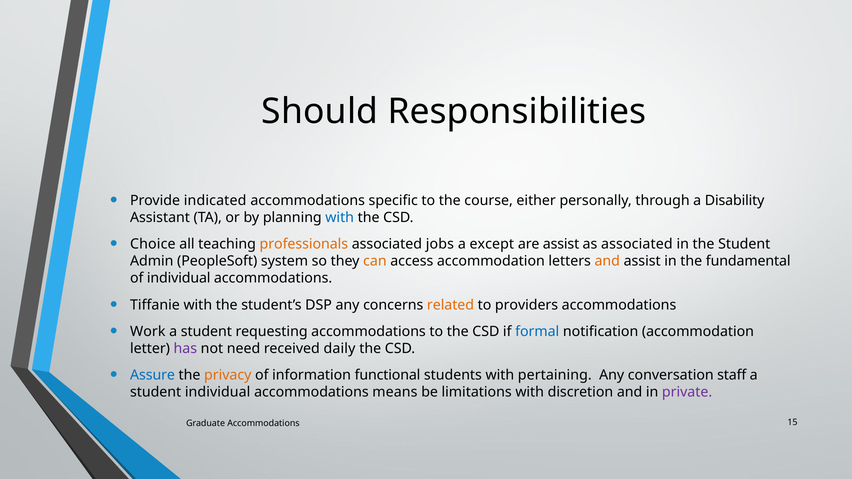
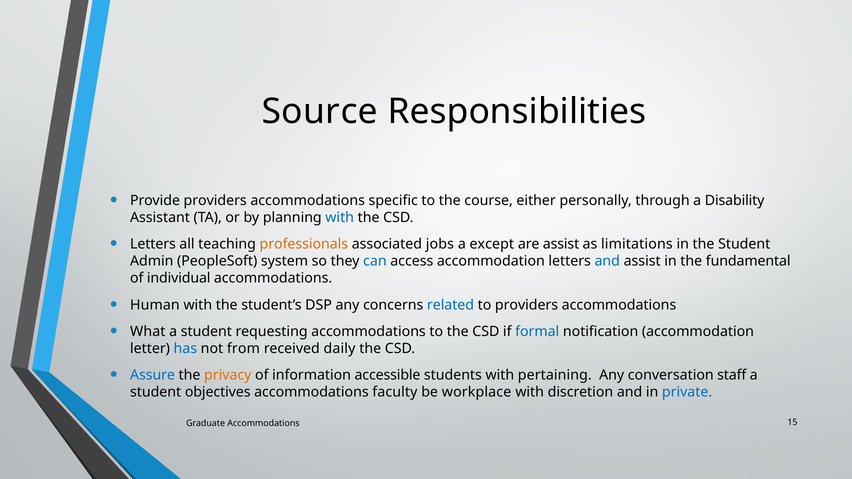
Should: Should -> Source
Provide indicated: indicated -> providers
Choice at (153, 244): Choice -> Letters
as associated: associated -> limitations
can colour: orange -> blue
and at (607, 261) colour: orange -> blue
Tiffanie: Tiffanie -> Human
related colour: orange -> blue
Work: Work -> What
has colour: purple -> blue
need: need -> from
functional: functional -> accessible
student individual: individual -> objectives
means: means -> faculty
limitations: limitations -> workplace
private colour: purple -> blue
